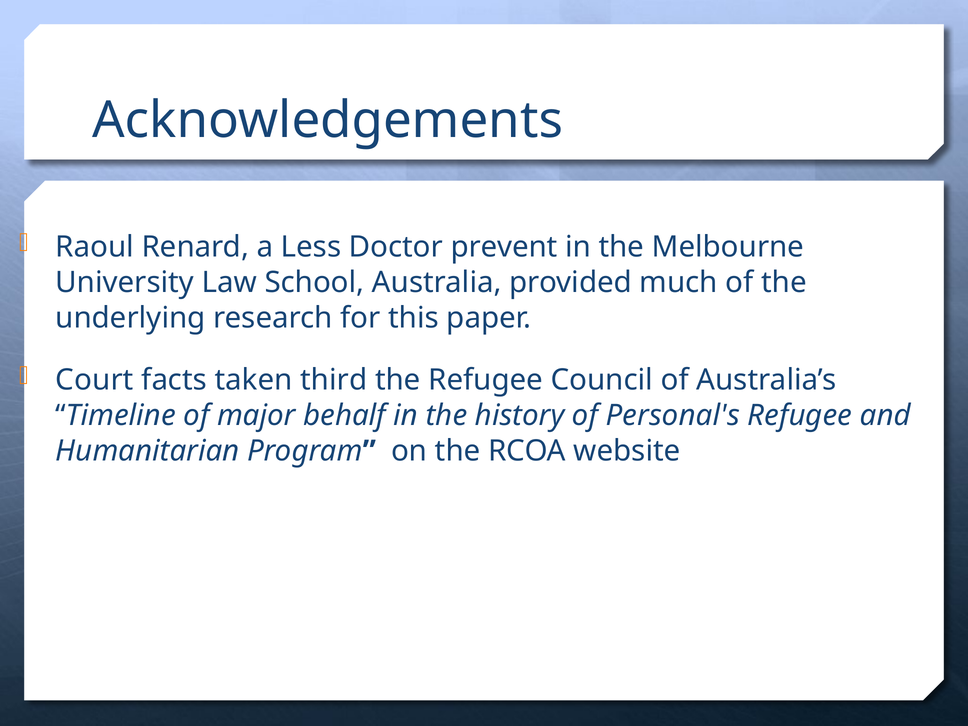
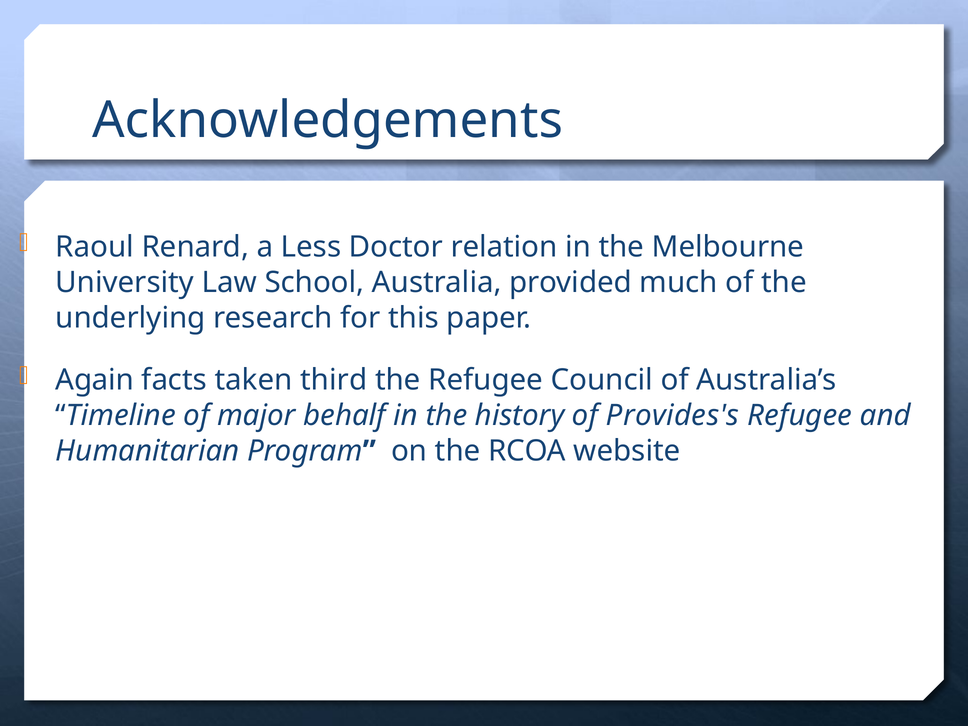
prevent: prevent -> relation
Court: Court -> Again
Personal's: Personal's -> Provides's
